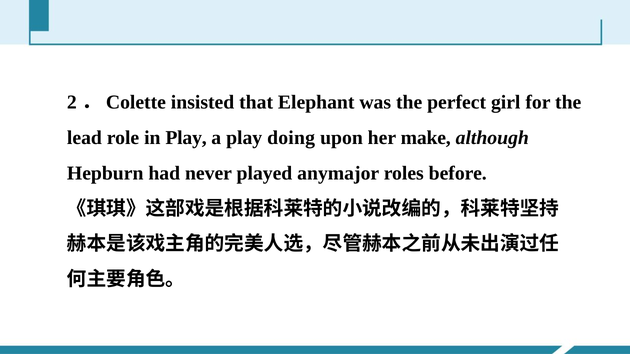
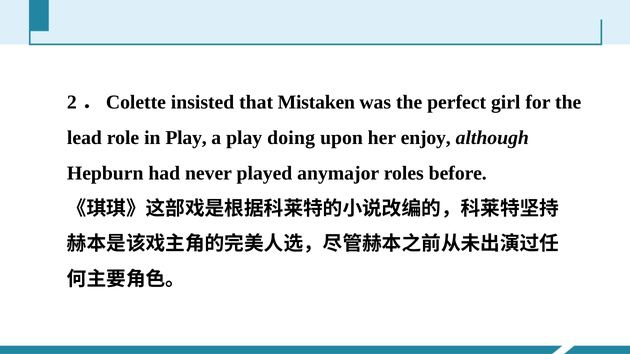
Elephant: Elephant -> Mistaken
make: make -> enjoy
